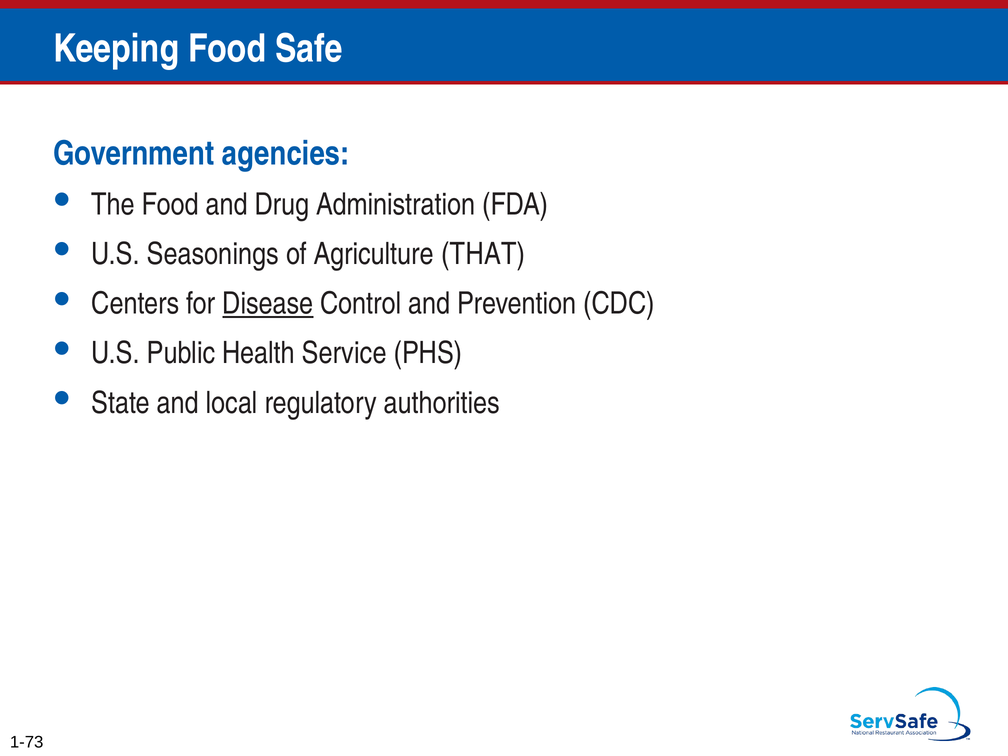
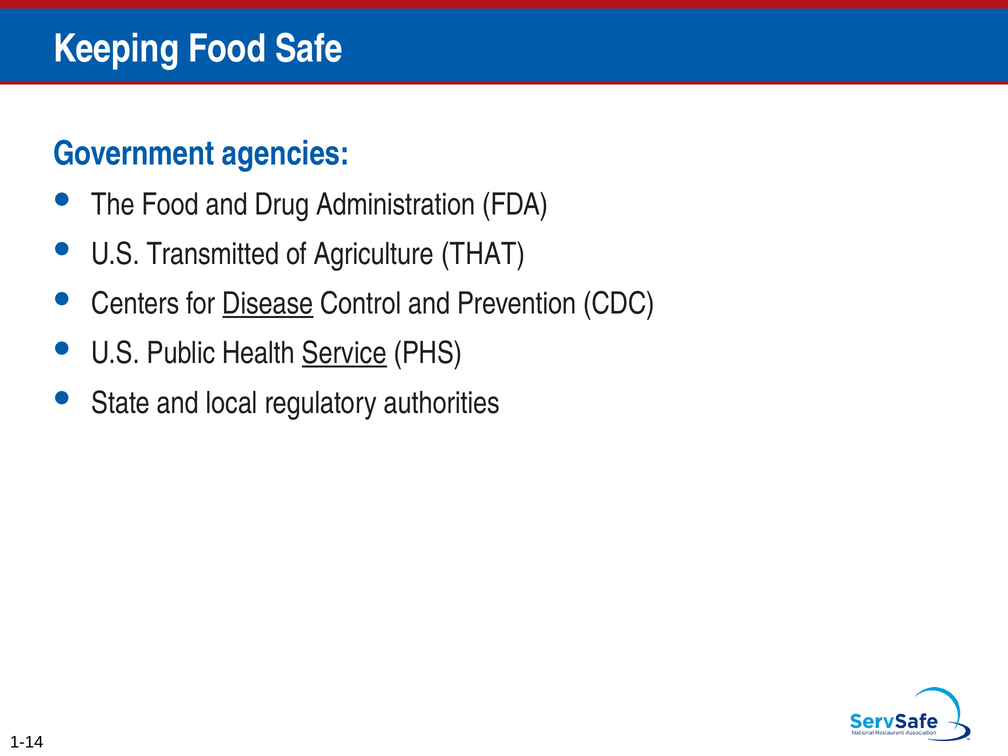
Seasonings: Seasonings -> Transmitted
Service underline: none -> present
1-73: 1-73 -> 1-14
